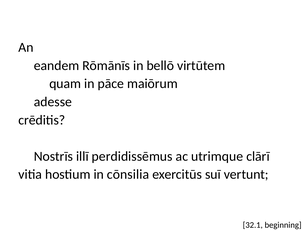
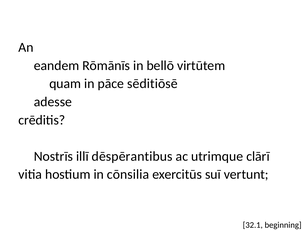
maiōrum: maiōrum -> sēditiōsē
perdidissēmus: perdidissēmus -> dēspērantibus
